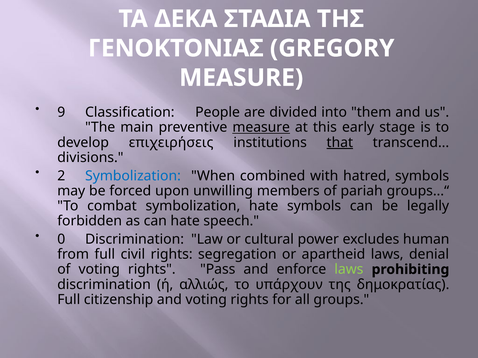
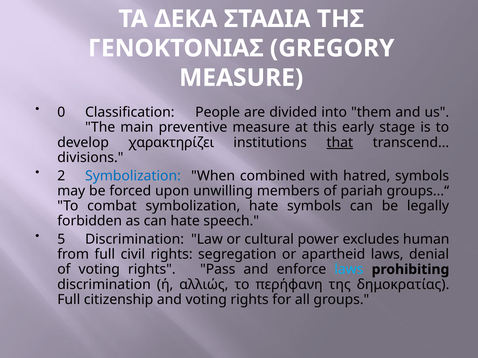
9: 9 -> 0
measure at (261, 128) underline: present -> none
επιχειρήσεις: επιχειρήσεις -> χαρακτηρίζει
0: 0 -> 5
laws at (349, 270) colour: light green -> light blue
υπάρχουν: υπάρχουν -> περήφανη
